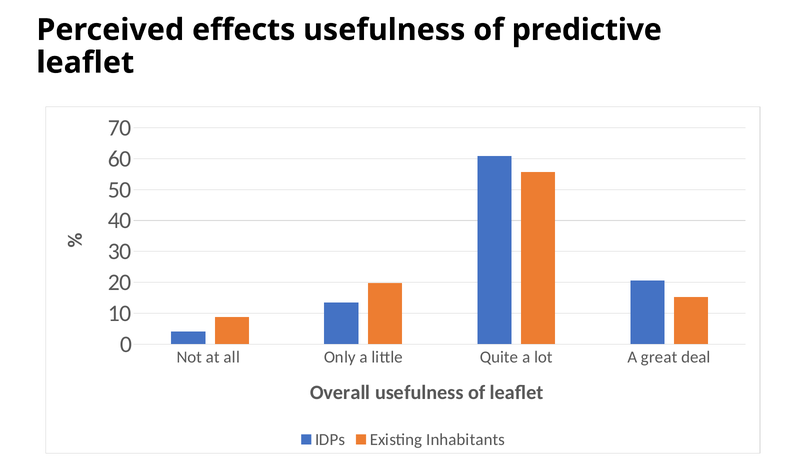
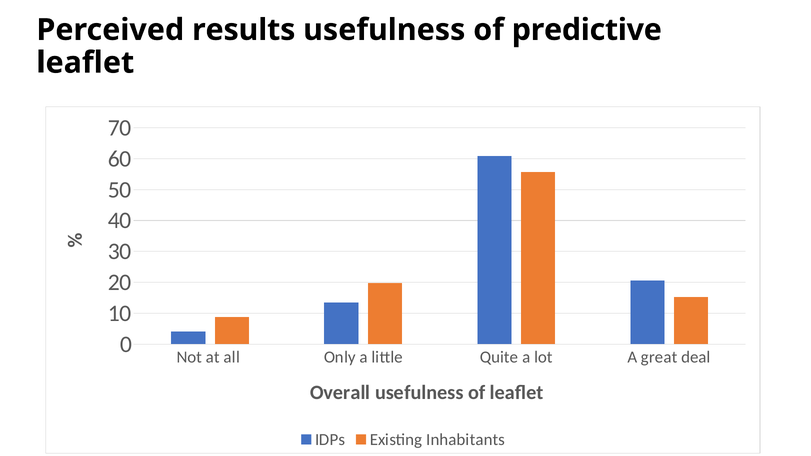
effects: effects -> results
